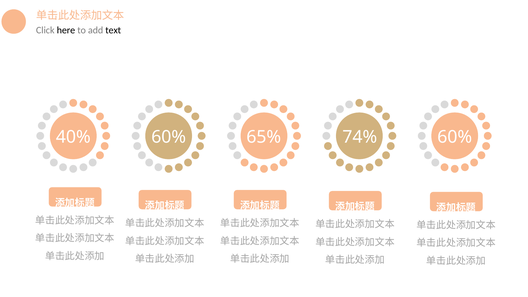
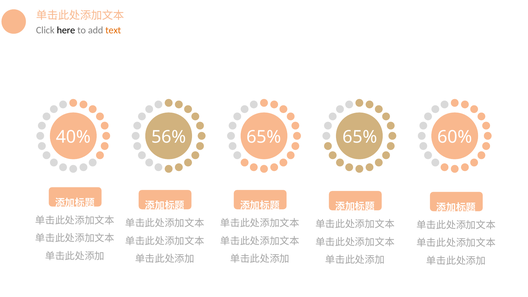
text colour: black -> orange
40% 60%: 60% -> 56%
65% 74%: 74% -> 65%
